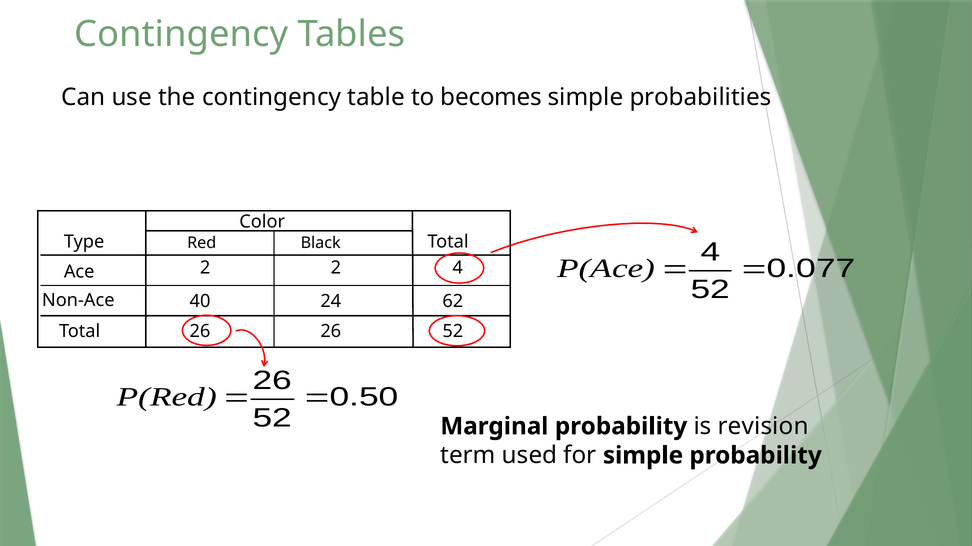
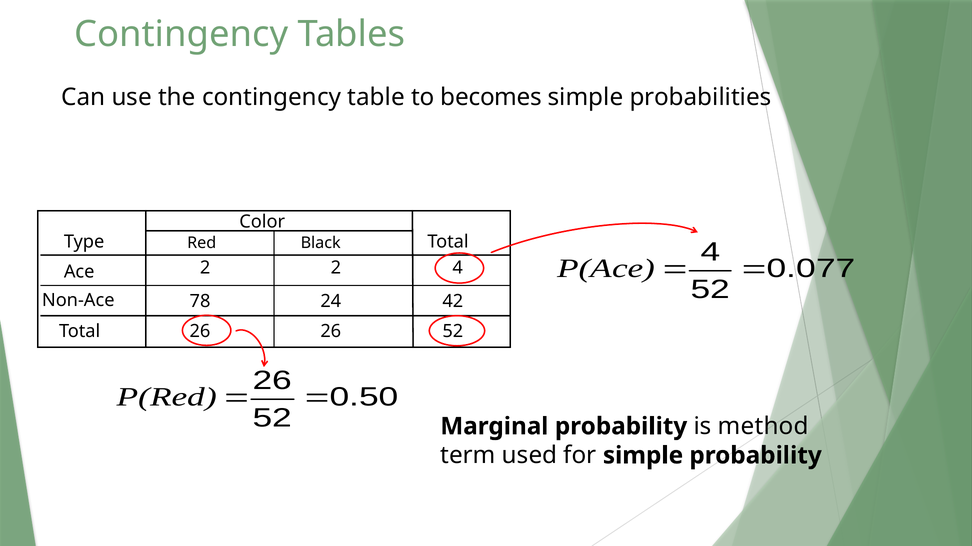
40: 40 -> 78
62: 62 -> 42
revision: revision -> method
